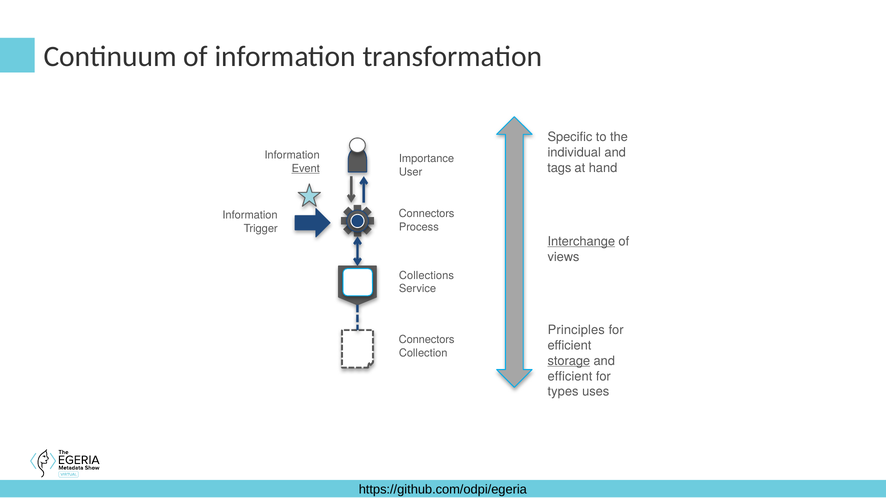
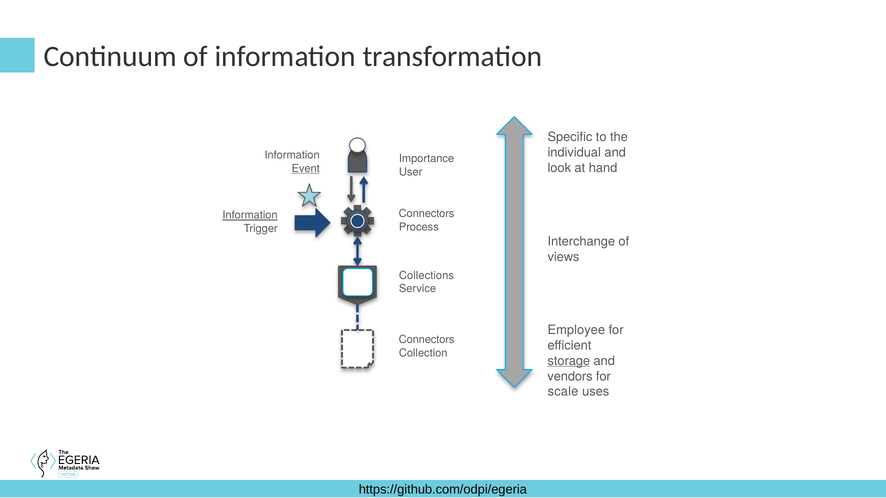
tags: tags -> look
Information at (250, 215) underline: none -> present
Interchange underline: present -> none
Principles: Principles -> Employee
efficient at (570, 377): efficient -> vendors
types: types -> scale
